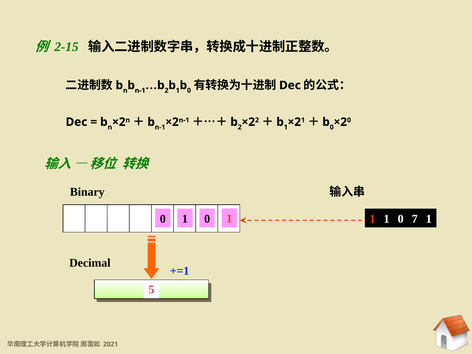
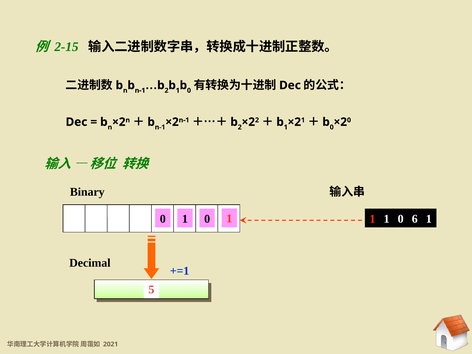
7: 7 -> 6
